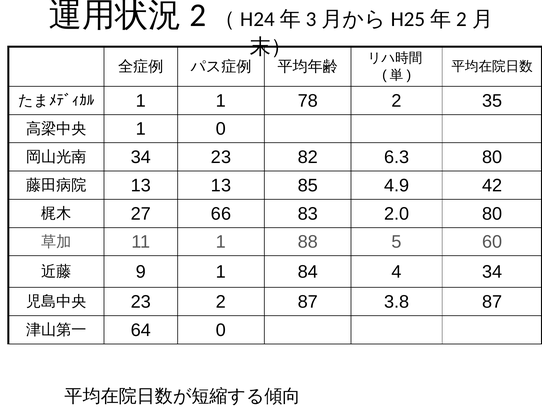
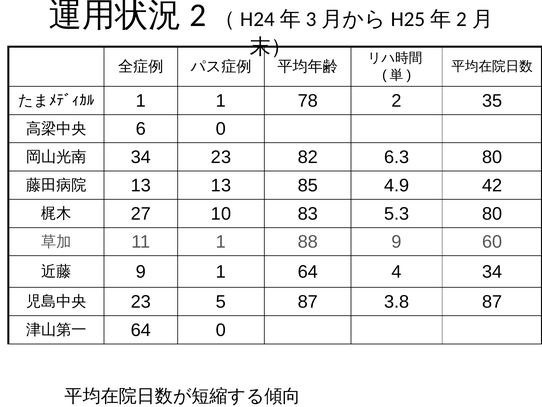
1 at (141, 129): 1 -> 6
66: 66 -> 10
2.0: 2.0 -> 5.3
88 5: 5 -> 9
1 84: 84 -> 64
23 2: 2 -> 5
